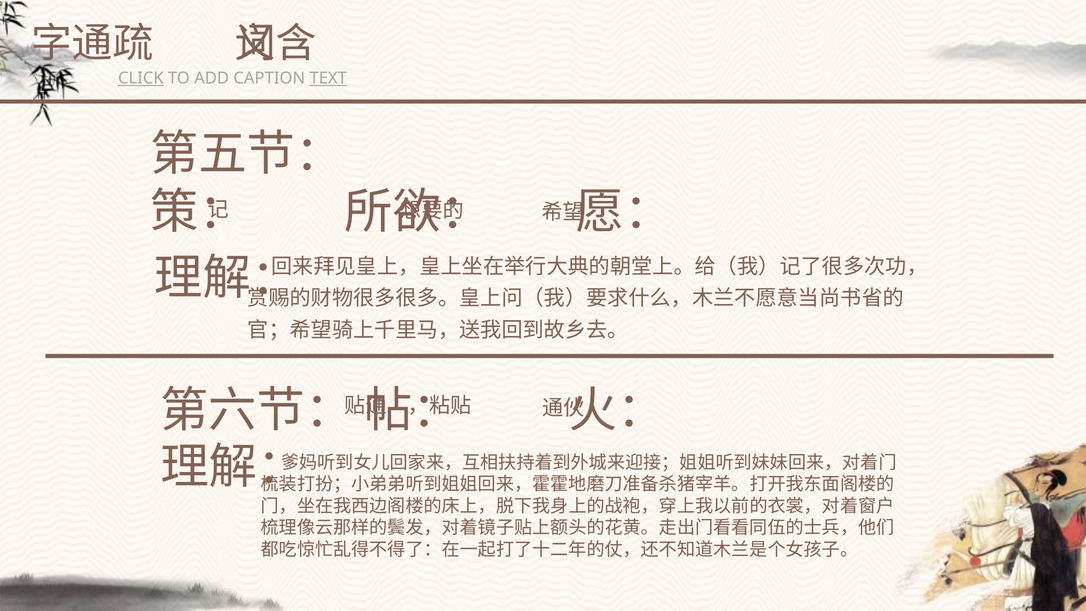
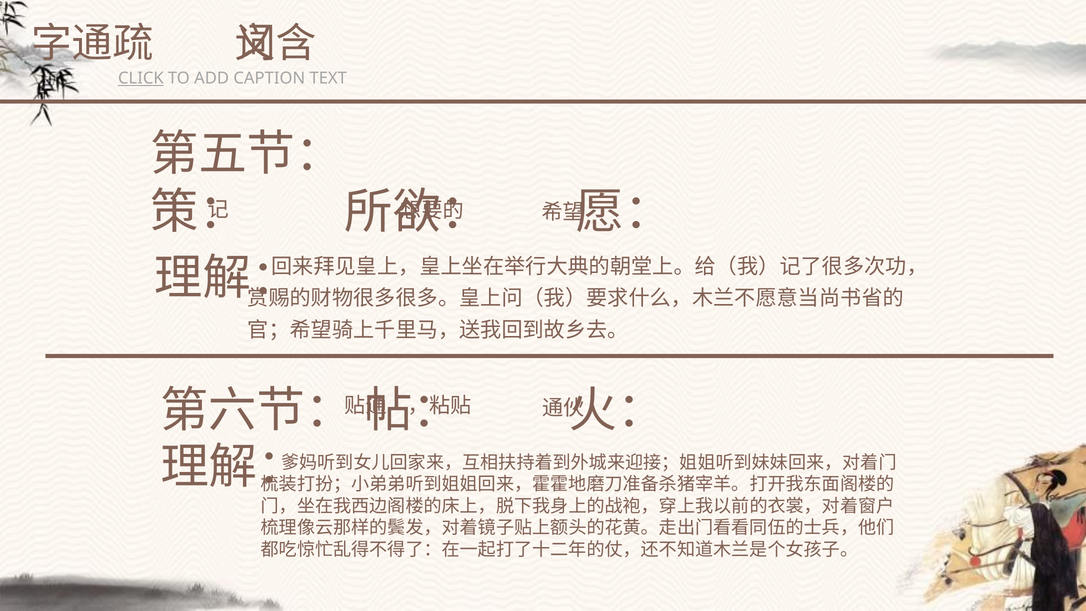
TEXT underline: present -> none
